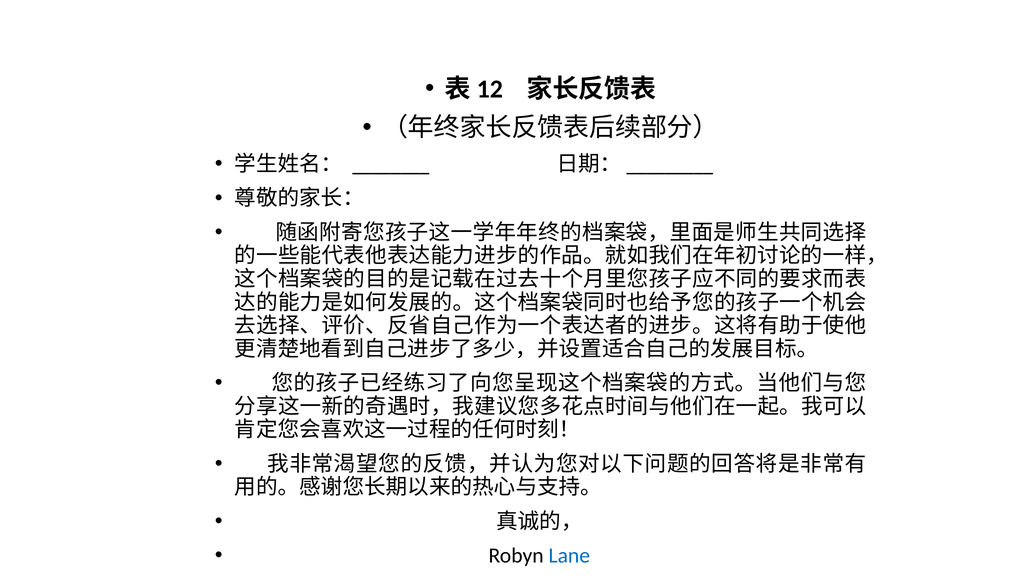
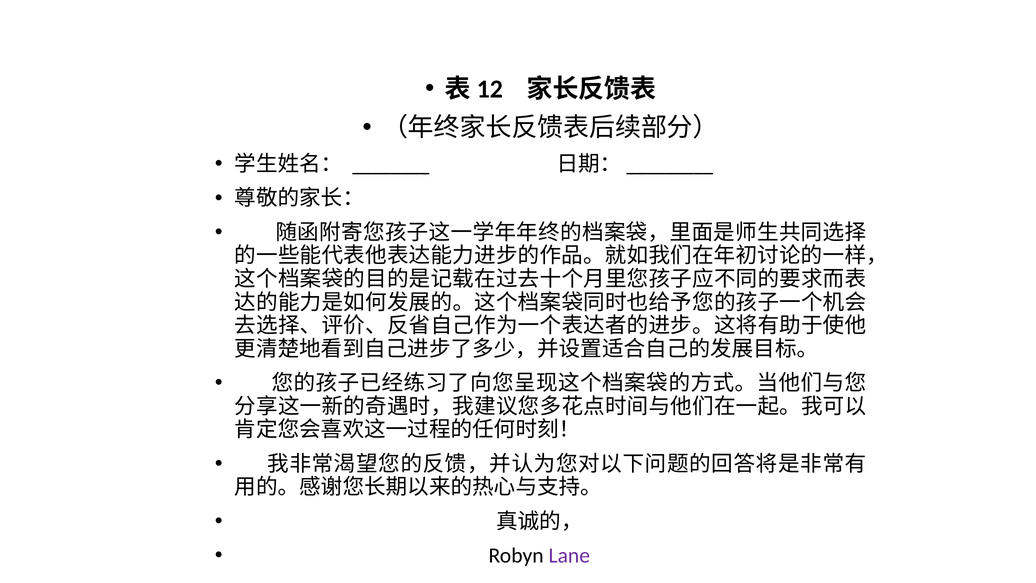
Lane colour: blue -> purple
